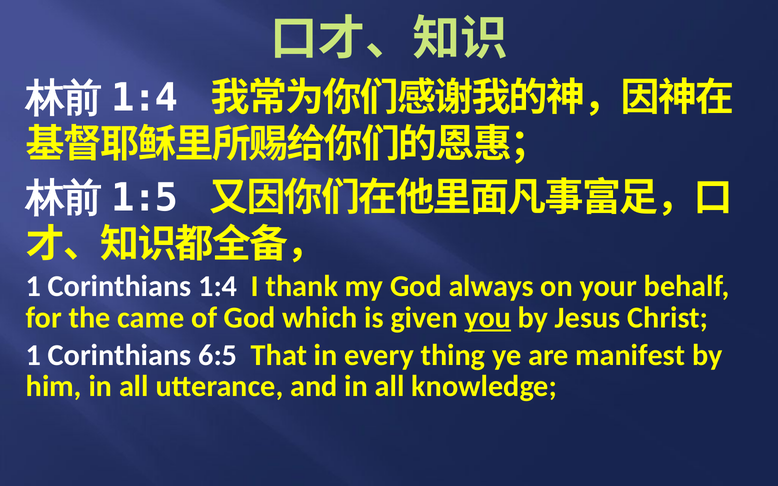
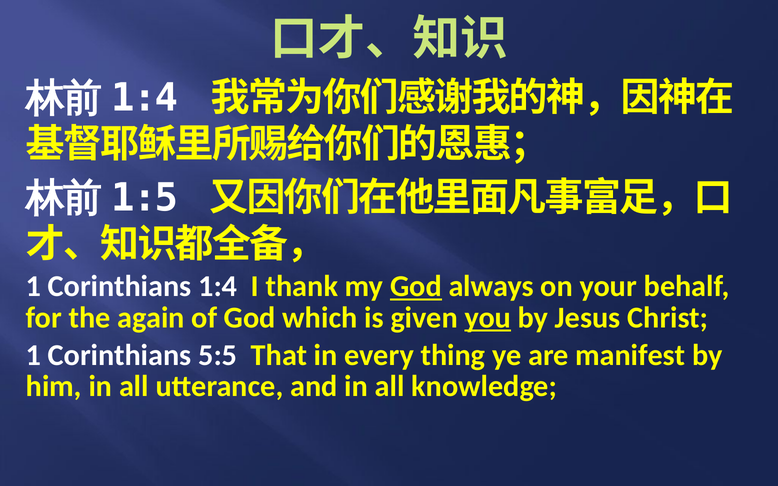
God at (416, 287) underline: none -> present
came: came -> again
6:5: 6:5 -> 5:5
